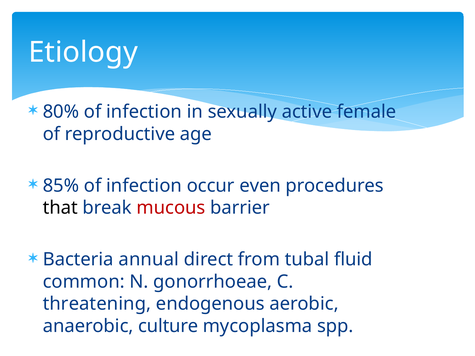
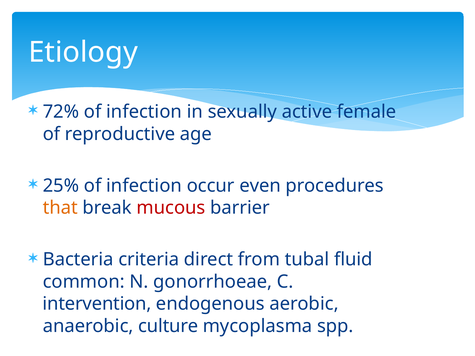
80%: 80% -> 72%
85%: 85% -> 25%
that colour: black -> orange
annual: annual -> criteria
threatening: threatening -> intervention
